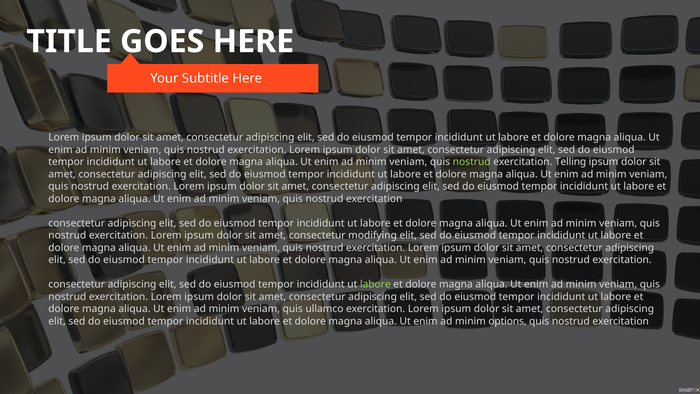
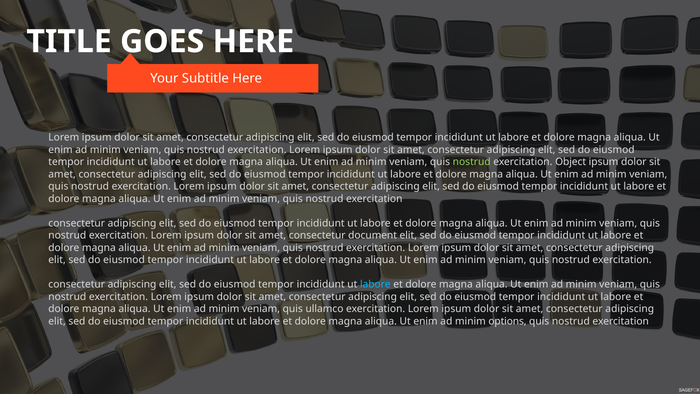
Telling: Telling -> Object
modifying: modifying -> document
labore at (375, 284) colour: light green -> light blue
